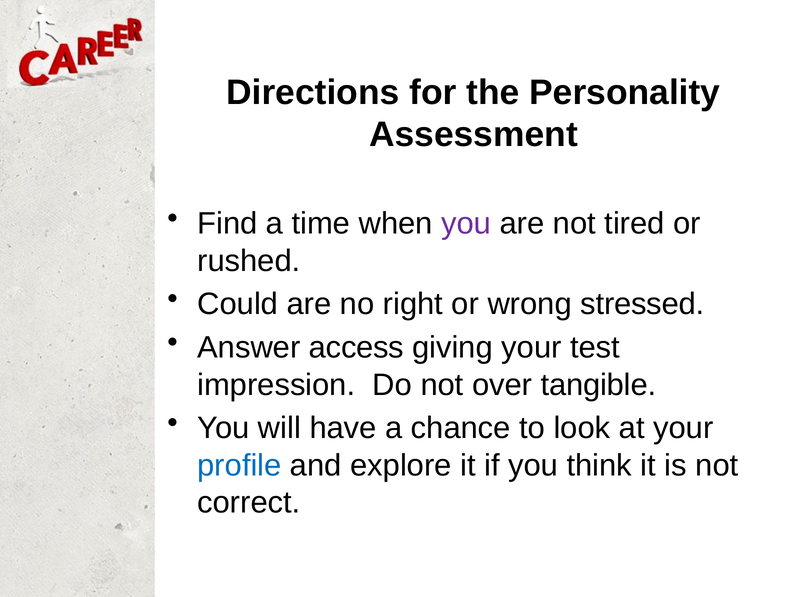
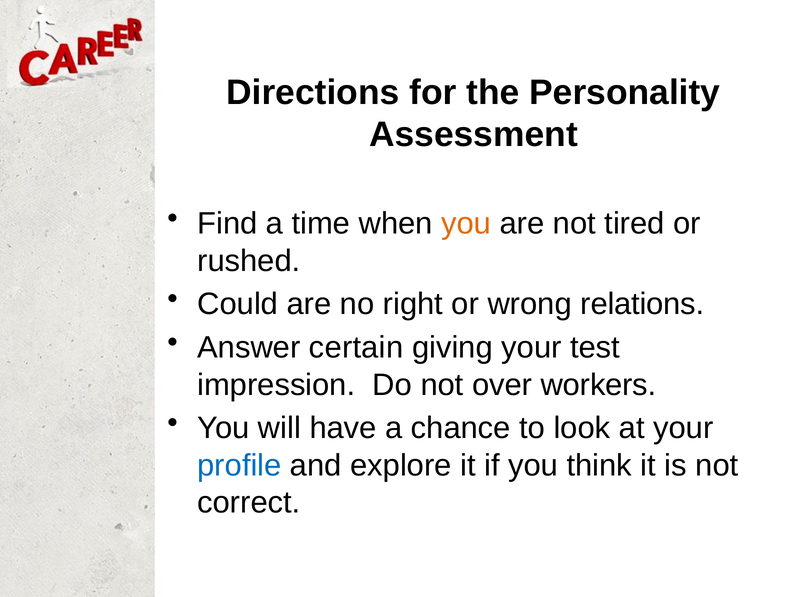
you at (466, 224) colour: purple -> orange
stressed: stressed -> relations
access: access -> certain
tangible: tangible -> workers
